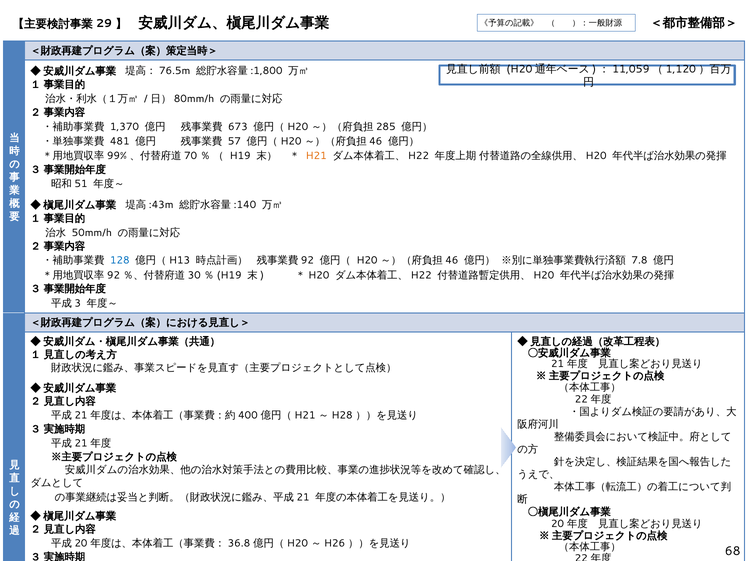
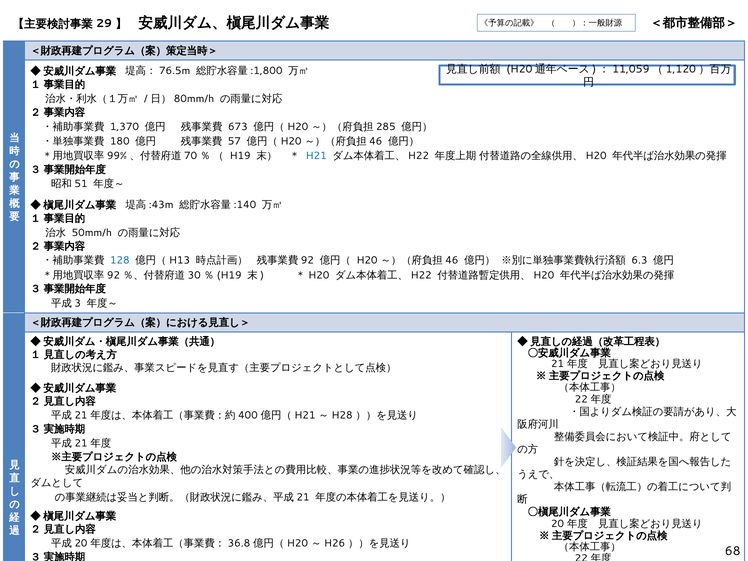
481: 481 -> 180
H21 colour: orange -> blue
7.8: 7.8 -> 6.3
